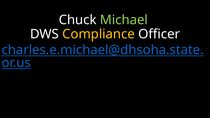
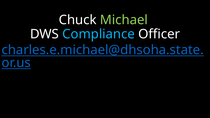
Compliance colour: yellow -> light blue
